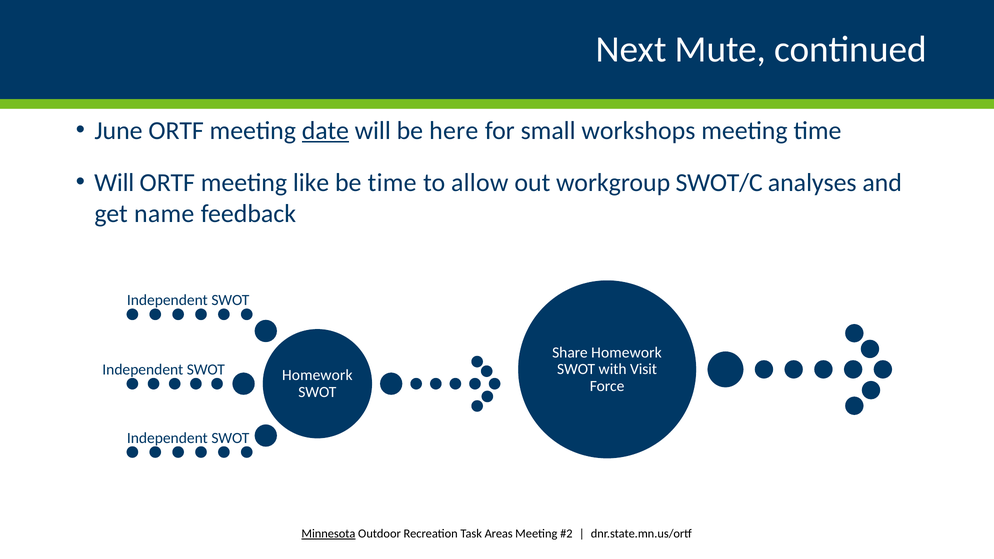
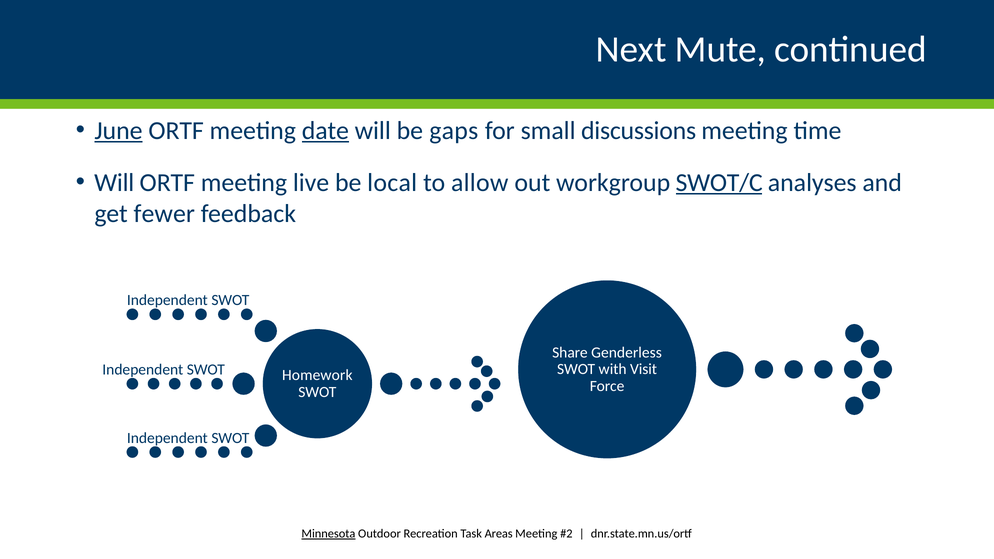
June underline: none -> present
here: here -> gaps
workshops: workshops -> discussions
like: like -> live
be time: time -> local
SWOT/C underline: none -> present
name: name -> fewer
Share Homework: Homework -> Genderless
